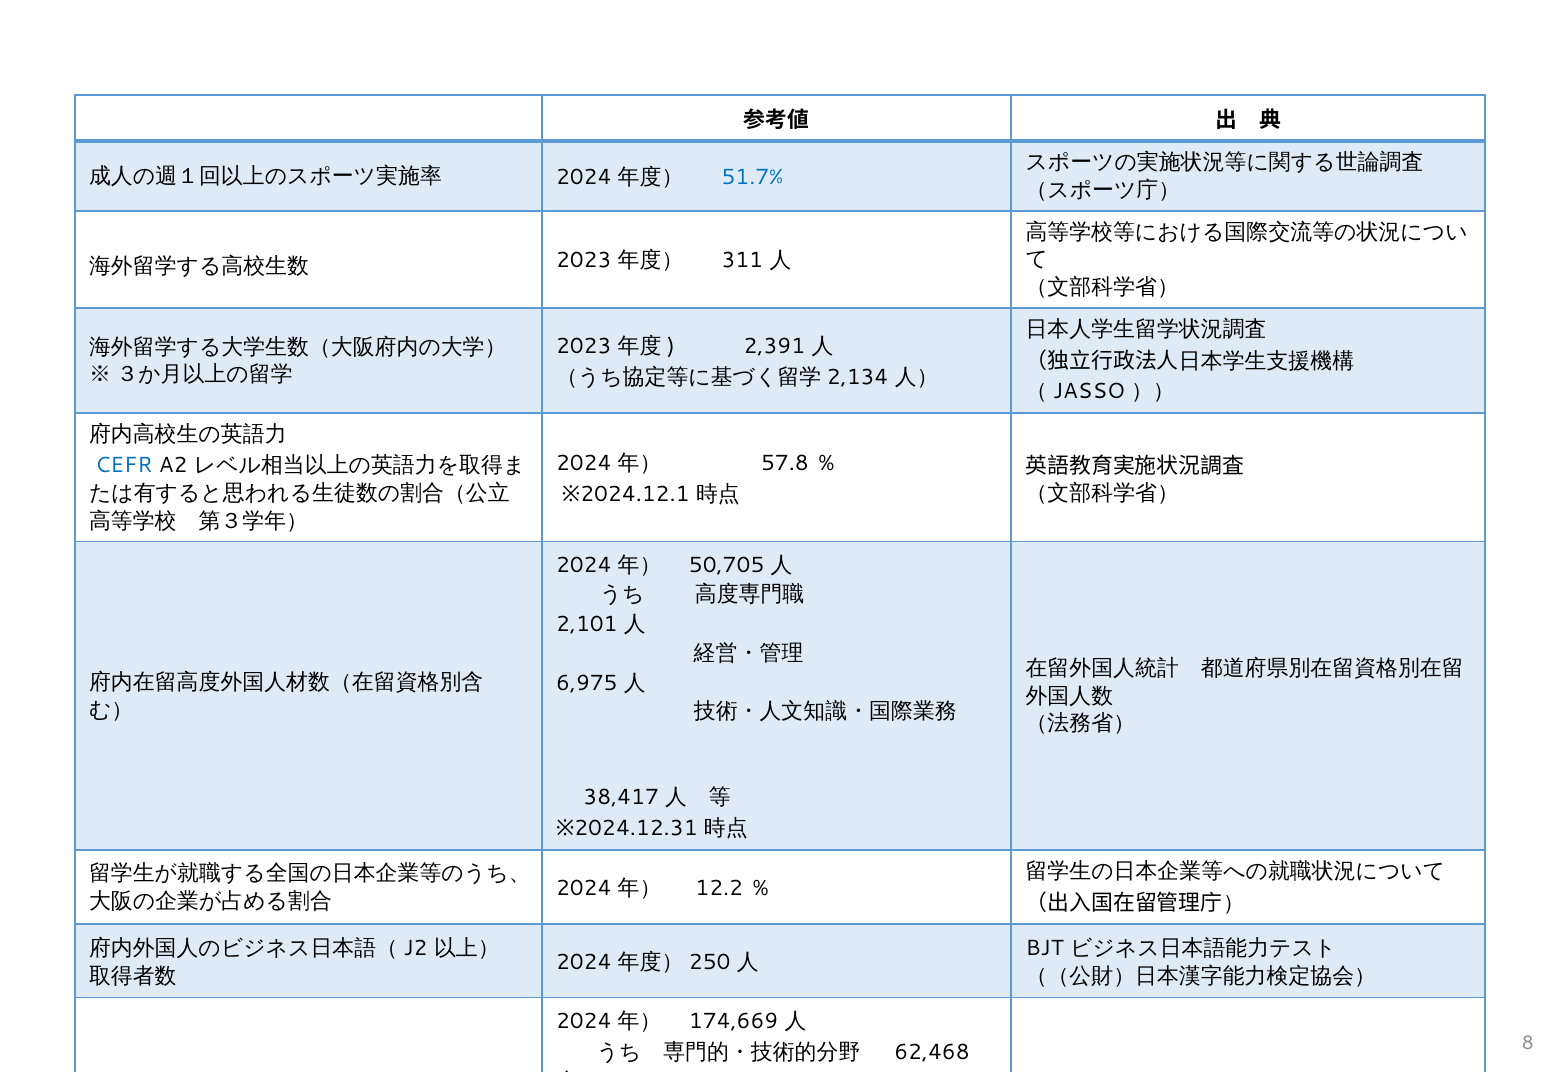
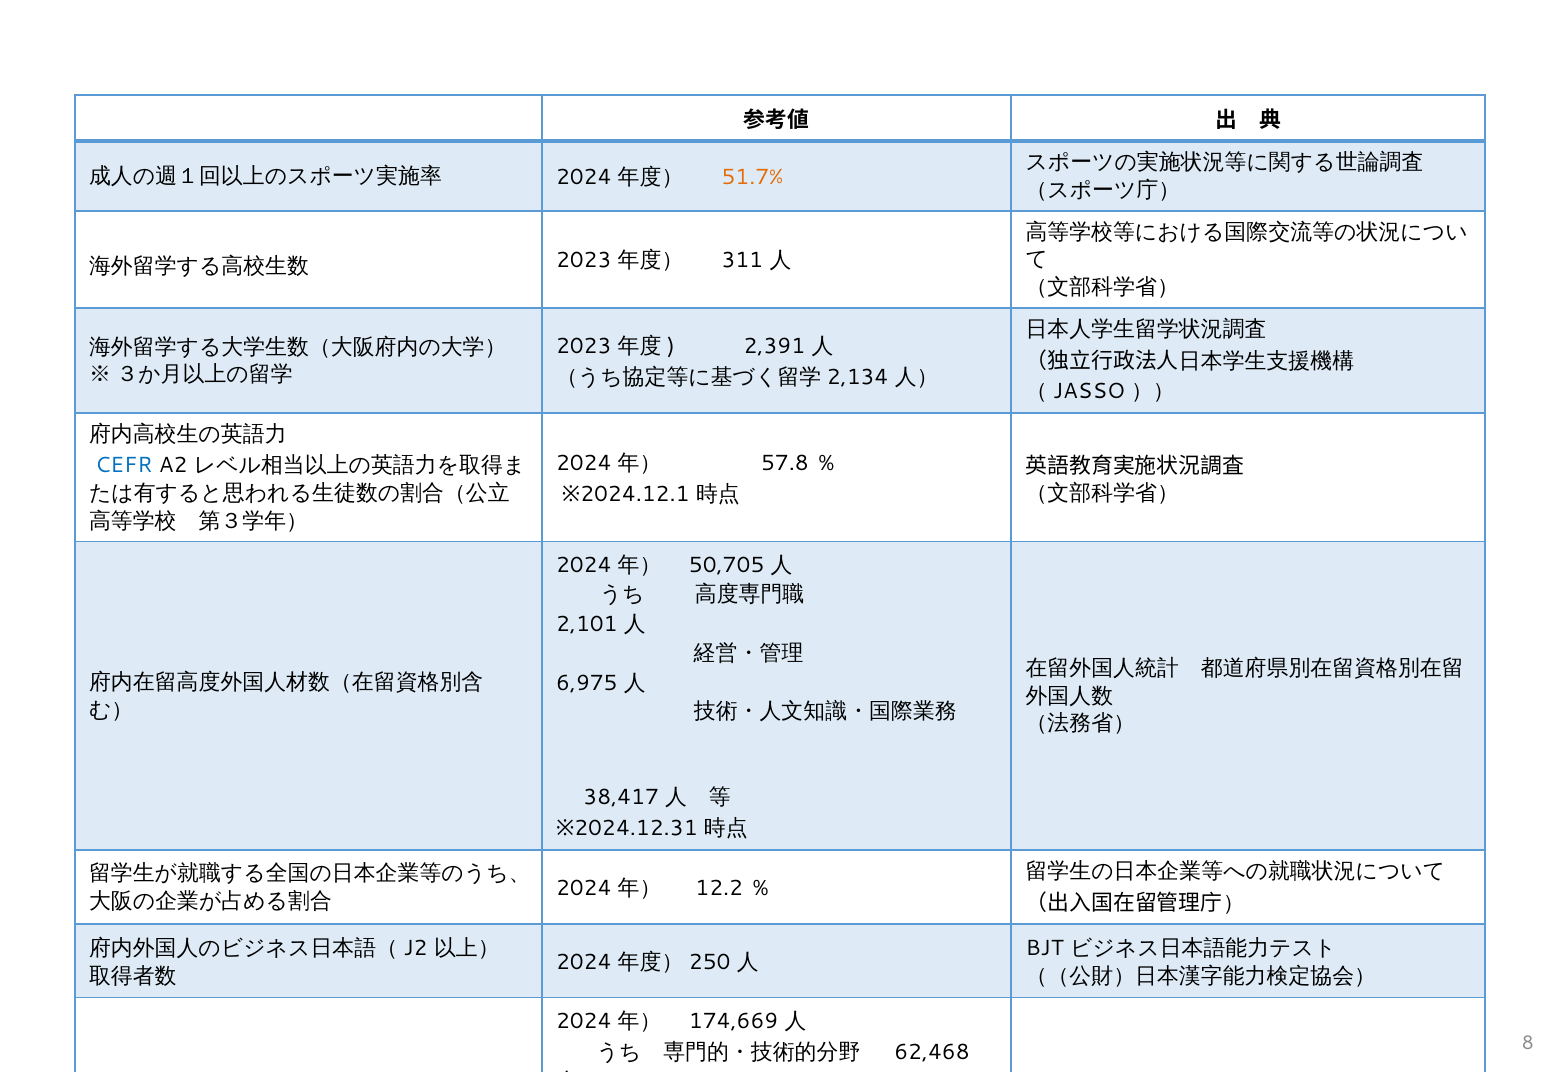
51.7% colour: blue -> orange
